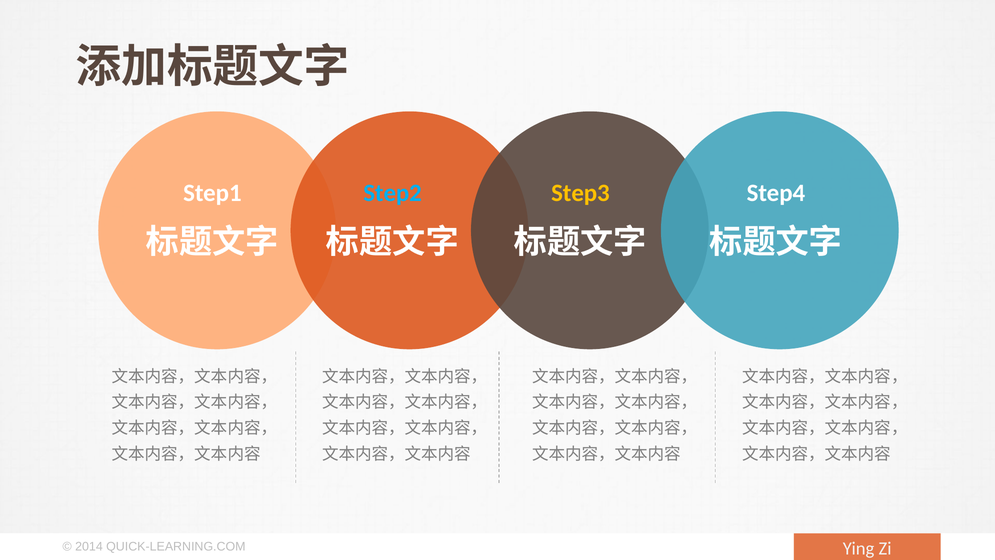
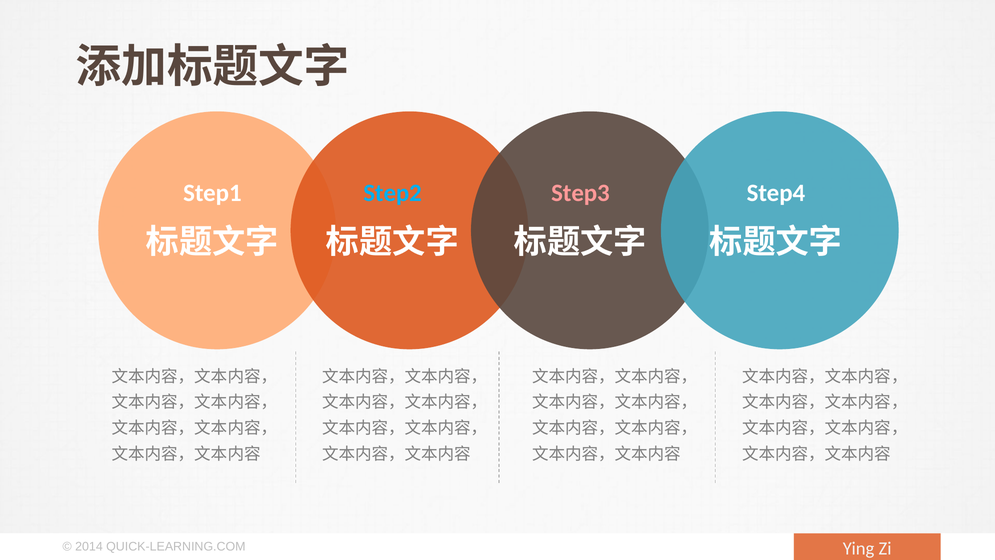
Step3 colour: yellow -> pink
